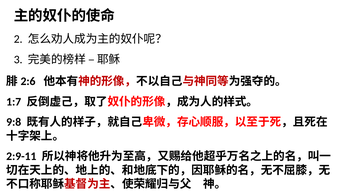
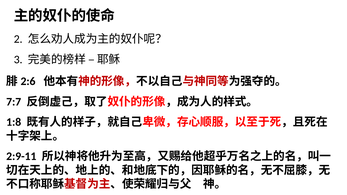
1:7: 1:7 -> 7:7
9:8: 9:8 -> 1:8
